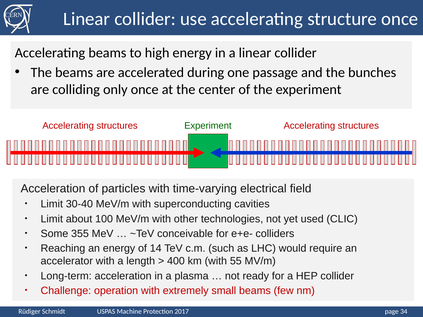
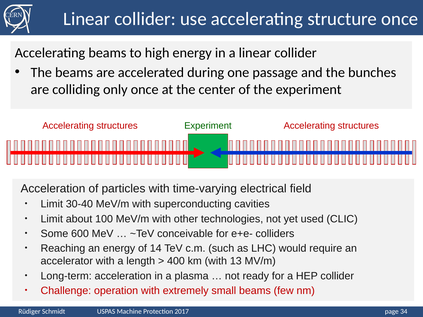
355: 355 -> 600
55: 55 -> 13
